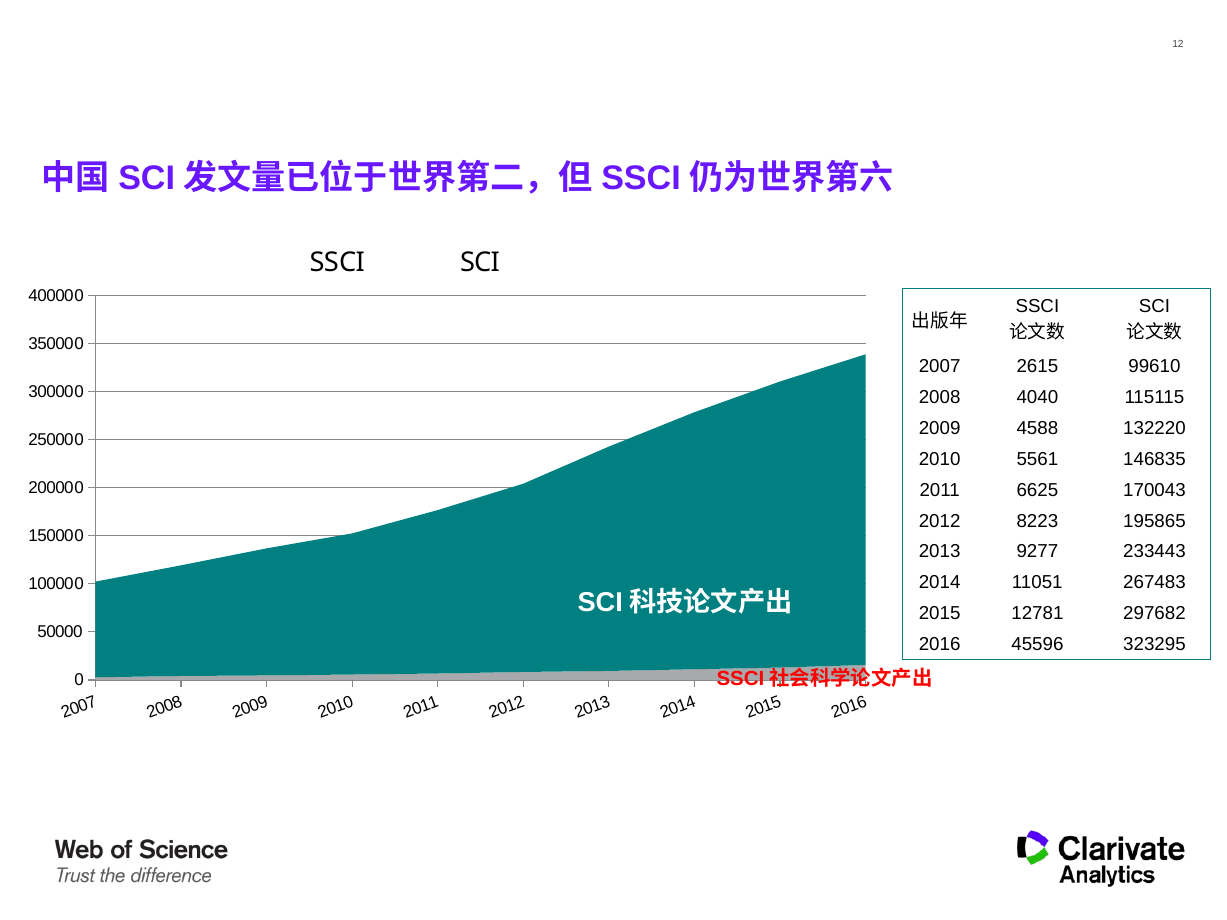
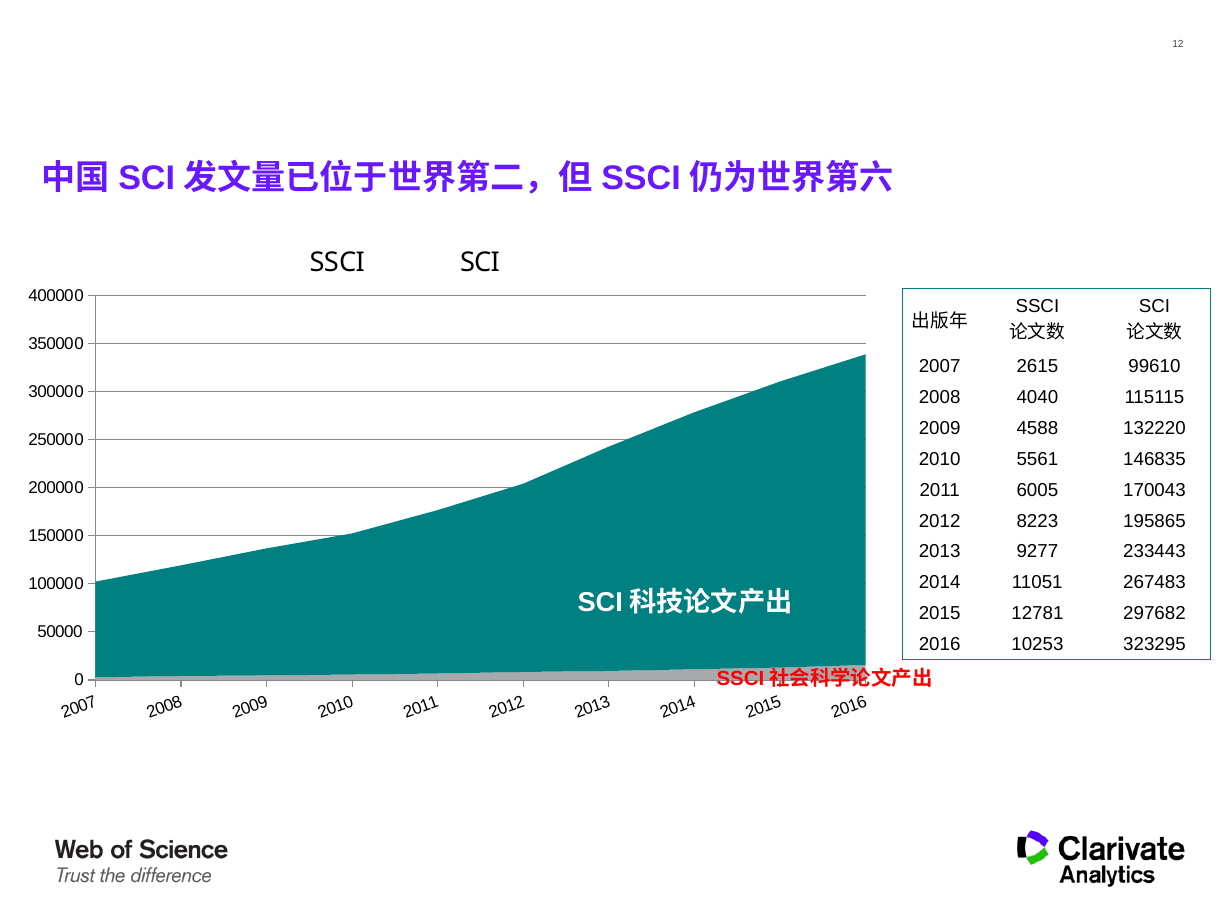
6625: 6625 -> 6005
45596: 45596 -> 10253
